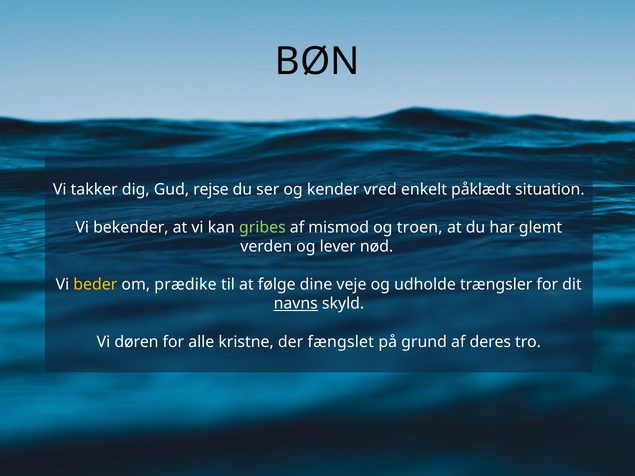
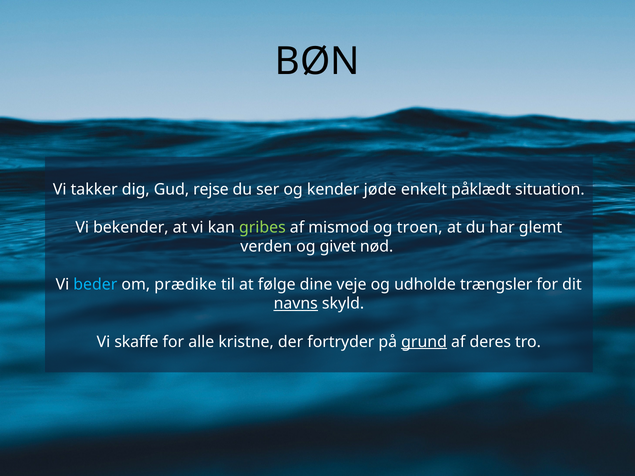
vred: vred -> jøde
lever: lever -> givet
beder colour: yellow -> light blue
døren: døren -> skaffe
fængslet: fængslet -> fortryder
grund underline: none -> present
